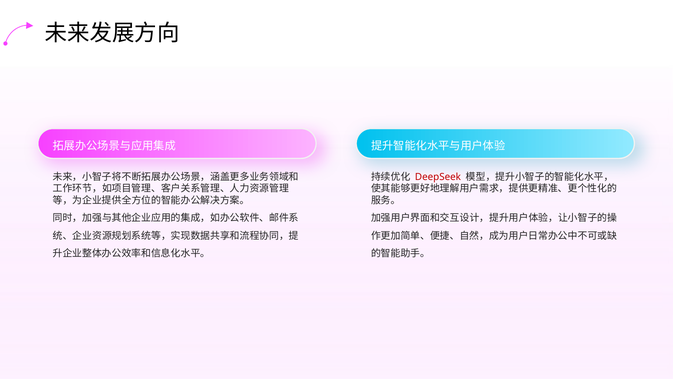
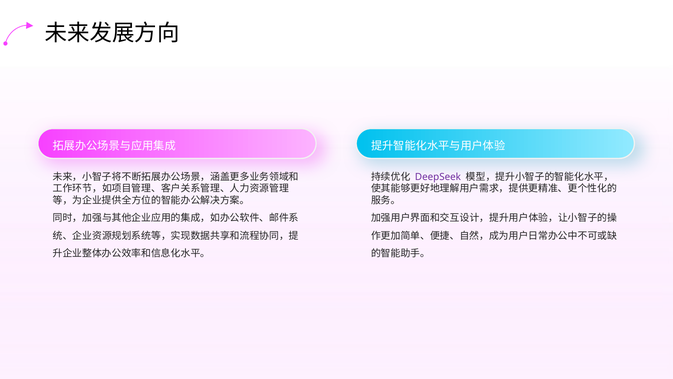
DeepSeek colour: red -> purple
